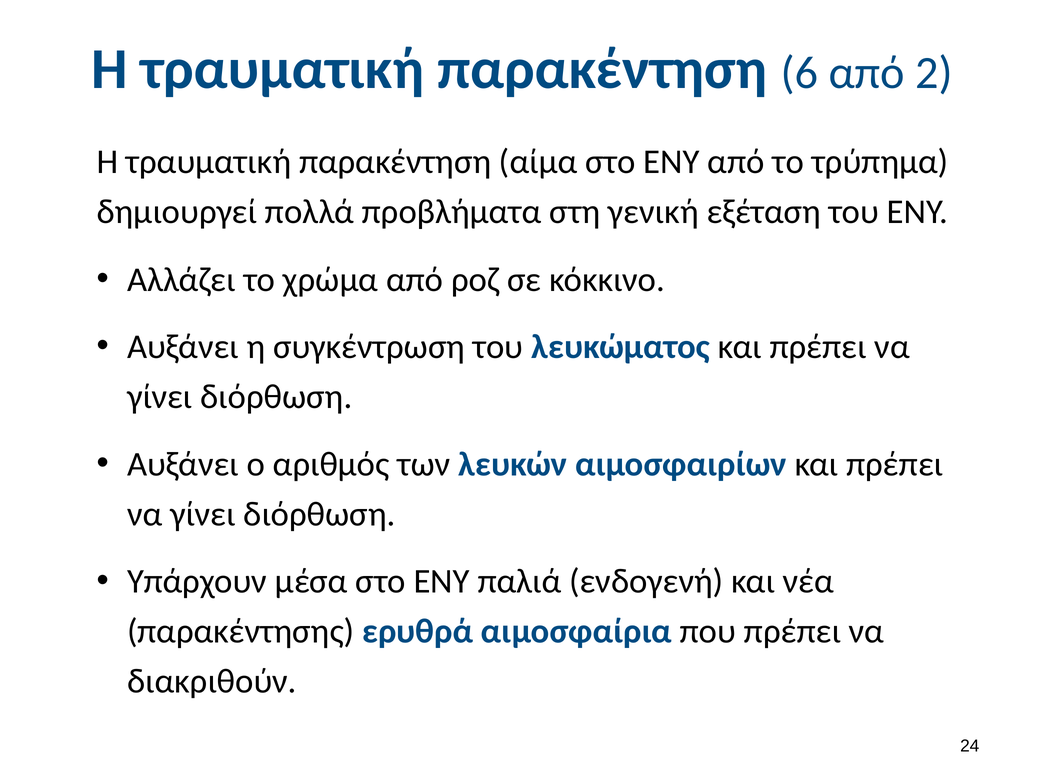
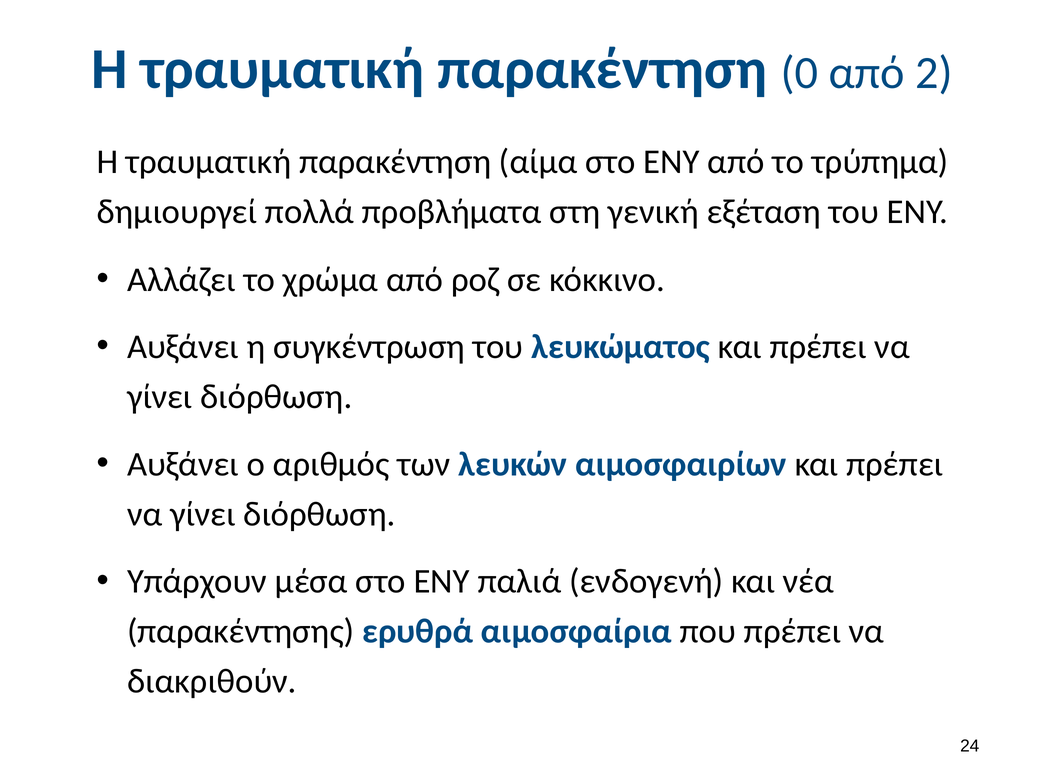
6: 6 -> 0
